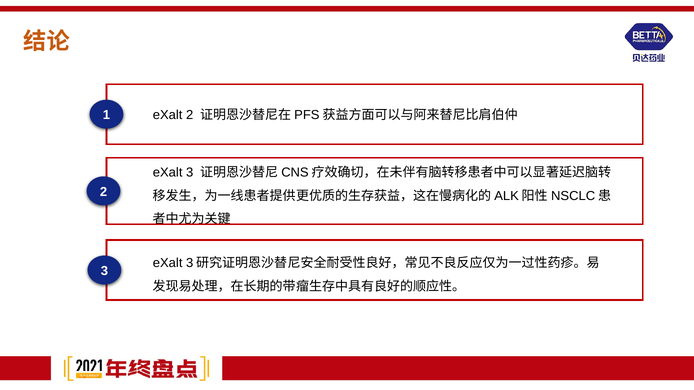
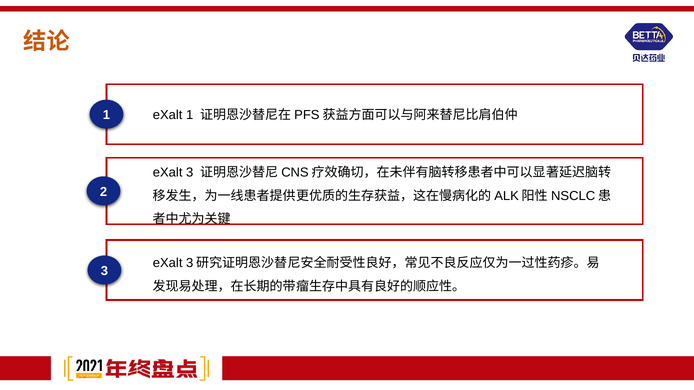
eXalt 2: 2 -> 1
